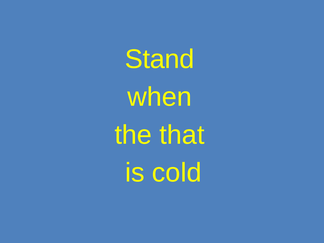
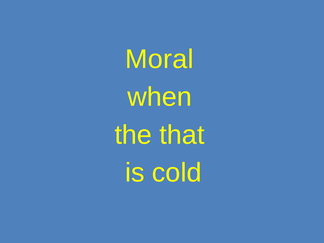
Stand: Stand -> Moral
